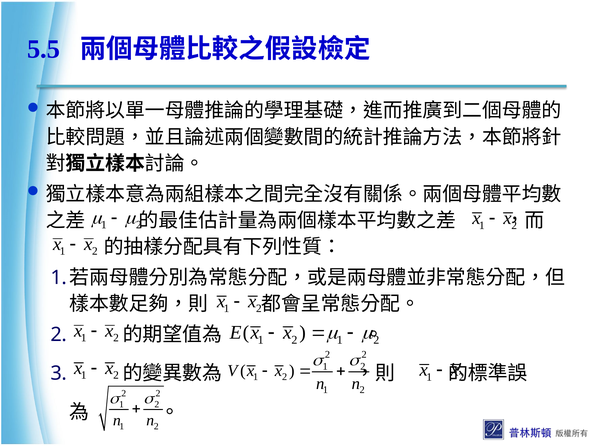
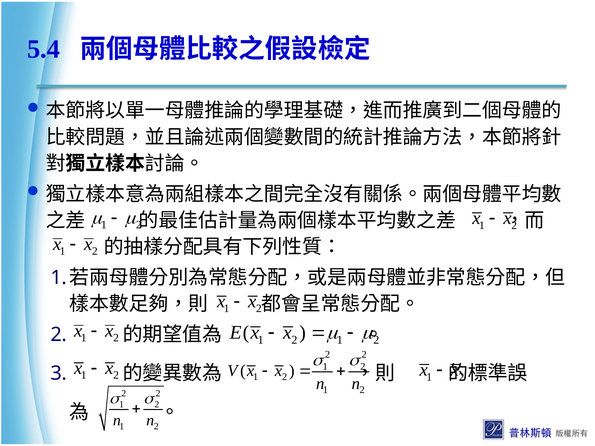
5.5: 5.5 -> 5.4
